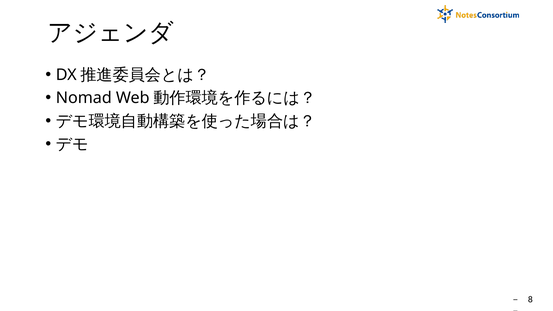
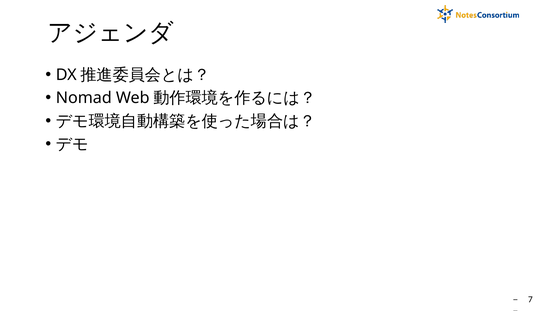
8: 8 -> 7
